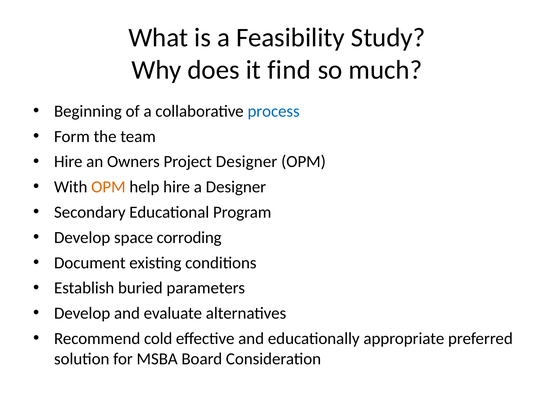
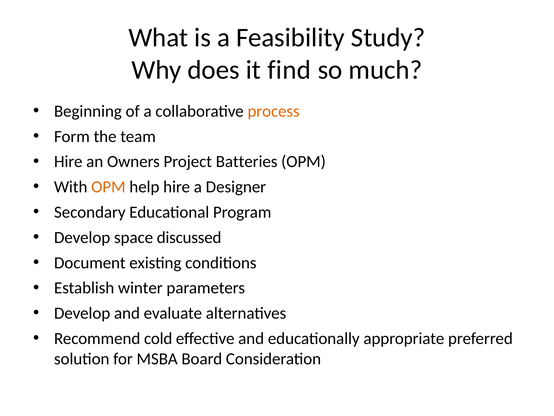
process colour: blue -> orange
Project Designer: Designer -> Batteries
corroding: corroding -> discussed
buried: buried -> winter
